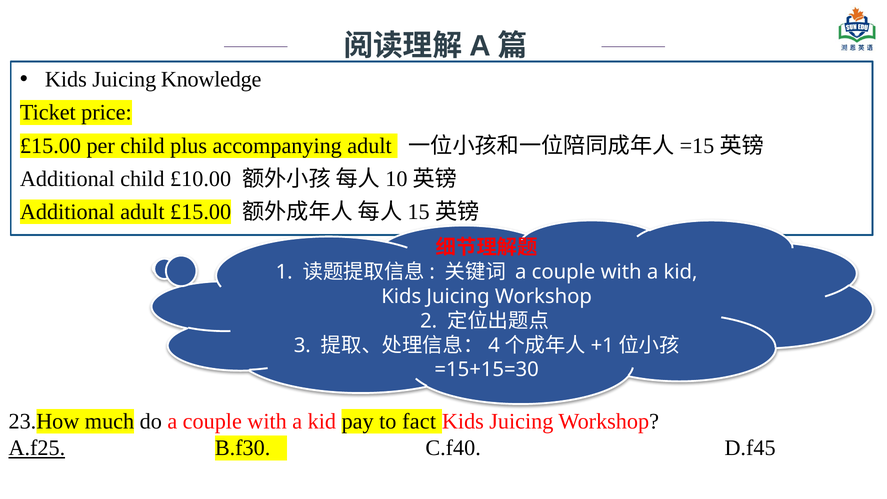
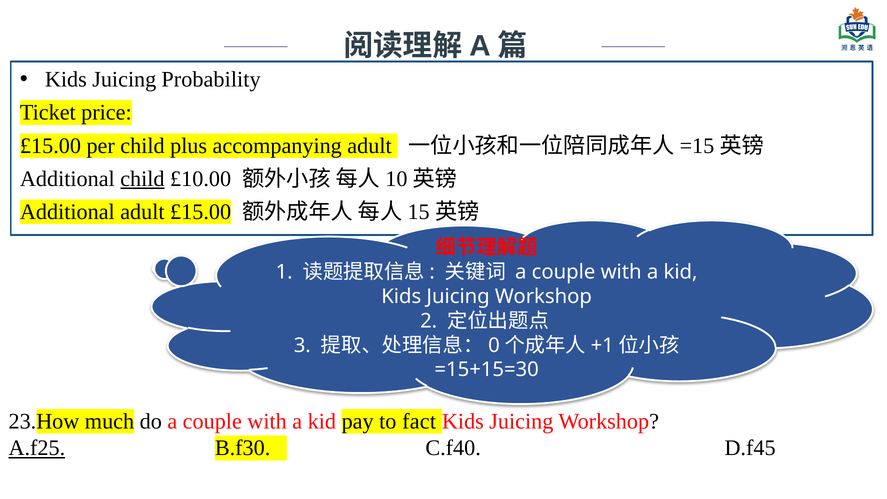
Knowledge: Knowledge -> Probability
child at (142, 179) underline: none -> present
4: 4 -> 0
